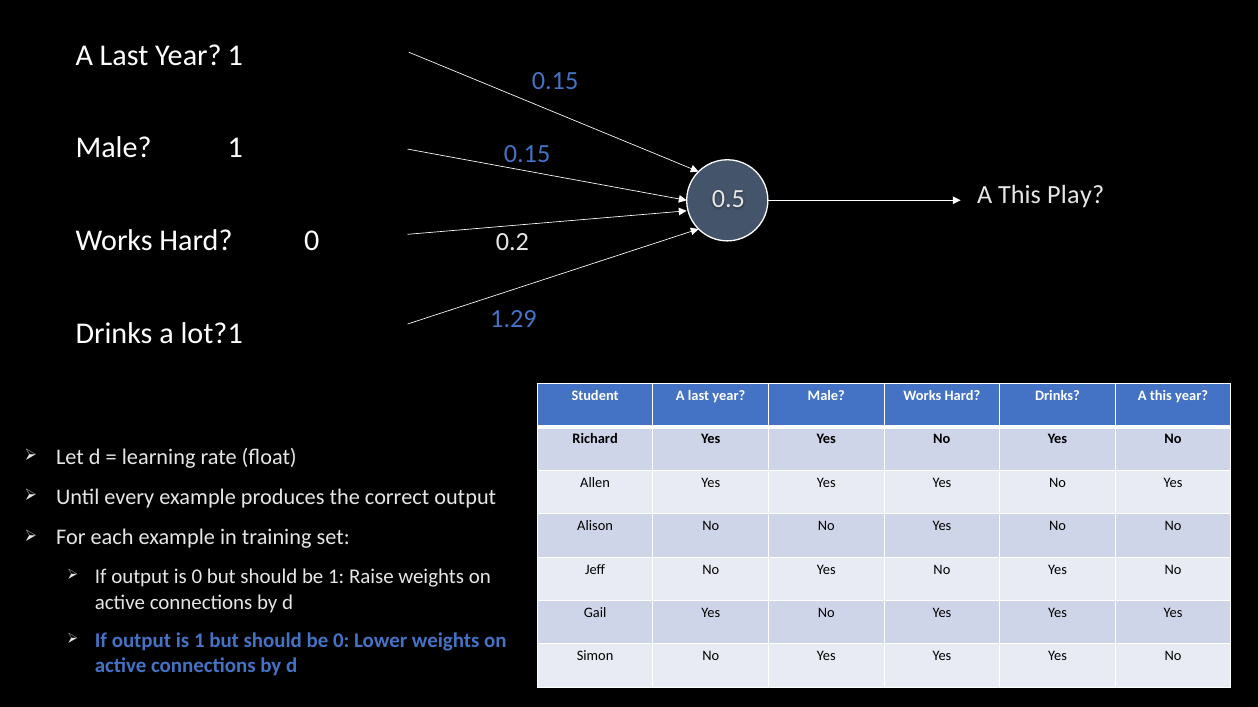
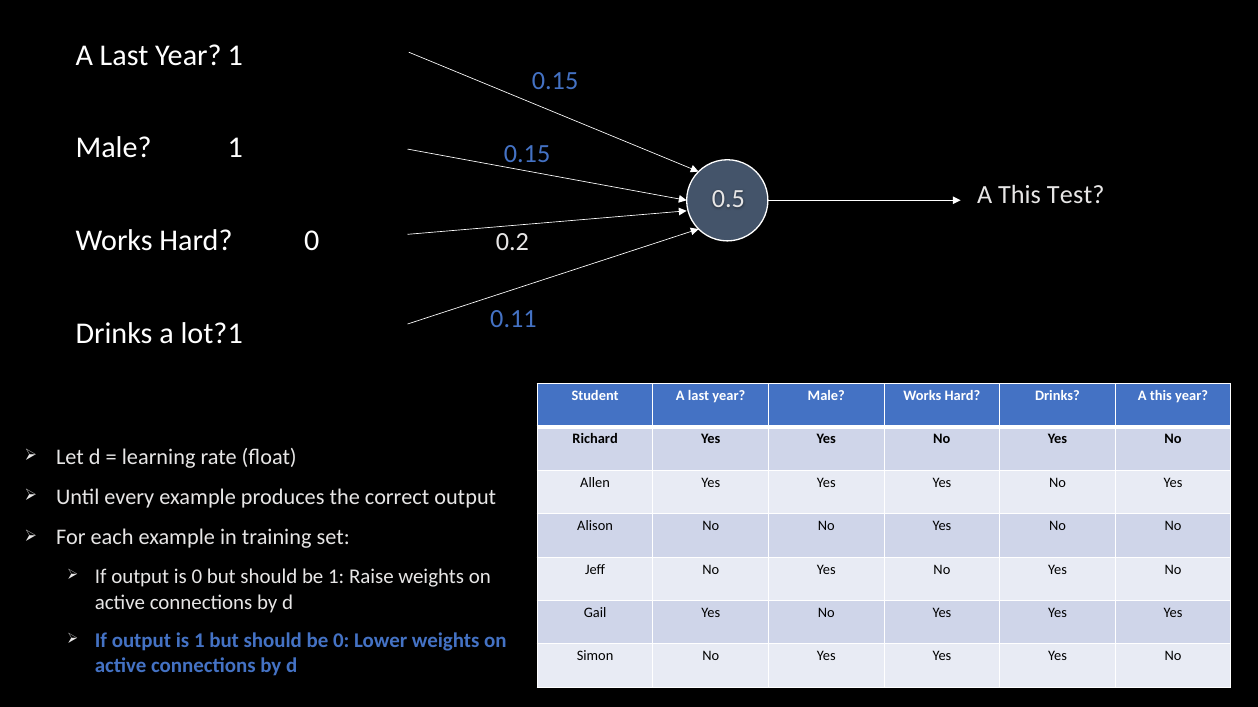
Play: Play -> Test
1.29: 1.29 -> 0.11
